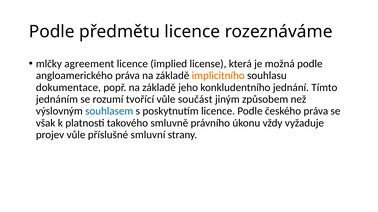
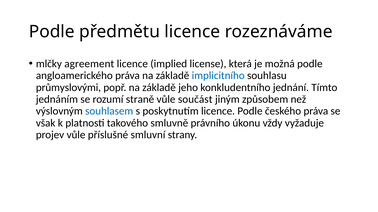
implicitního colour: orange -> blue
dokumentace: dokumentace -> průmyslovými
tvořící: tvořící -> straně
